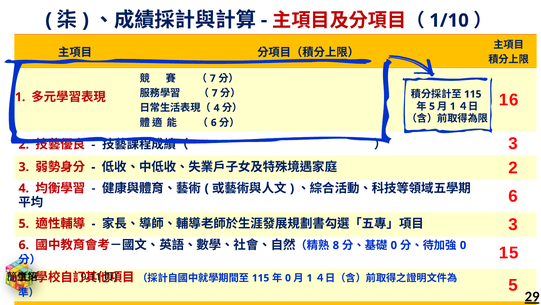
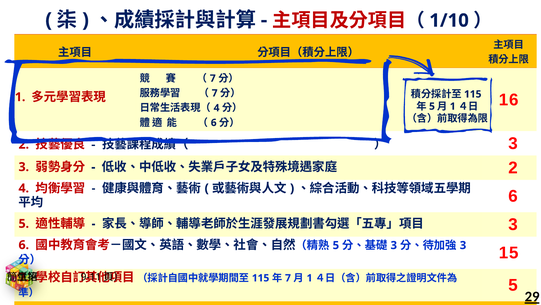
8 at (336, 245): 8 -> 5
0 at (394, 245): 0 -> 3
0 at (463, 245): 0 -> 3
0 at (288, 277): 0 -> 7
